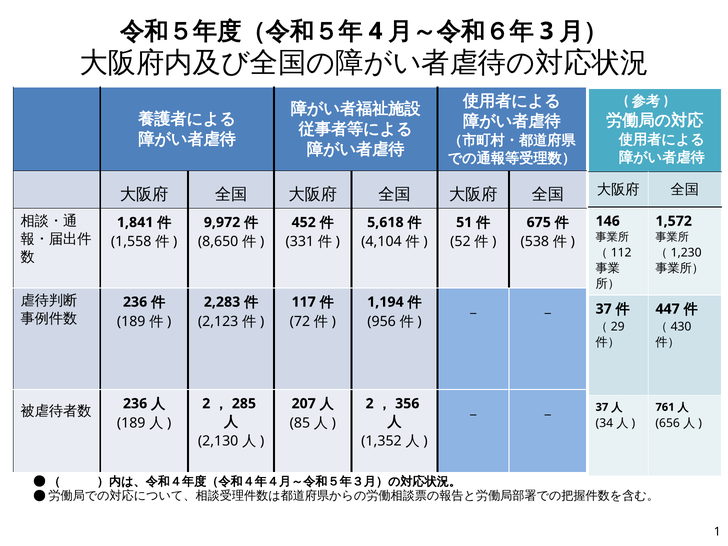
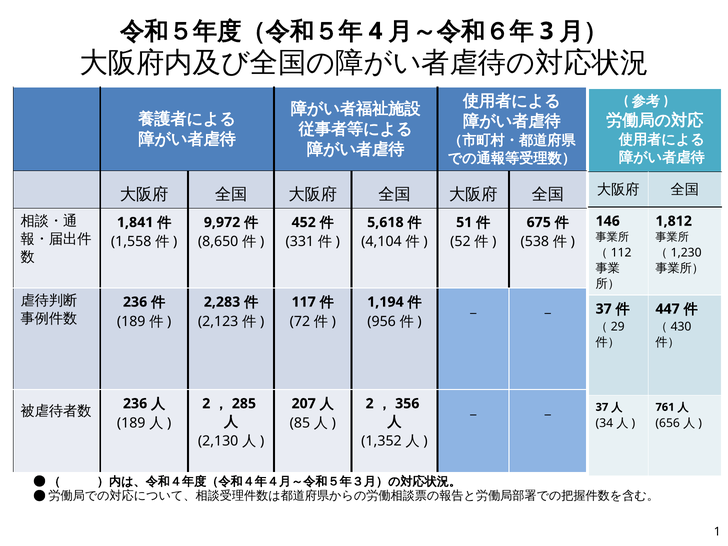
1,572: 1,572 -> 1,812
